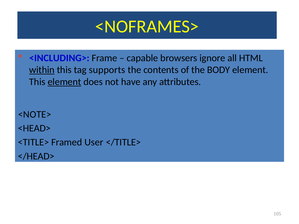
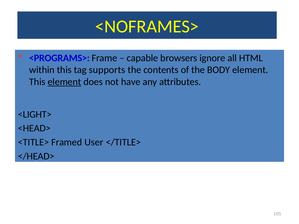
<INCLUDING>: <INCLUDING> -> <PROGRAMS>
within underline: present -> none
<NOTE>: <NOTE> -> <LIGHT>
